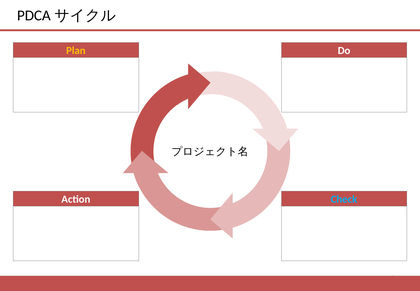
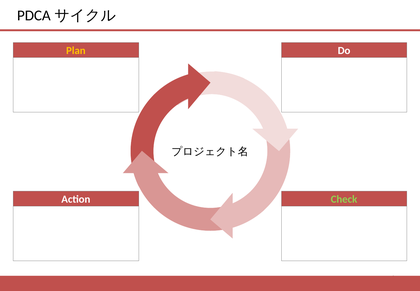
Check colour: light blue -> light green
